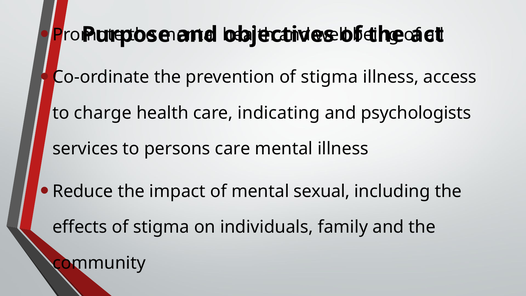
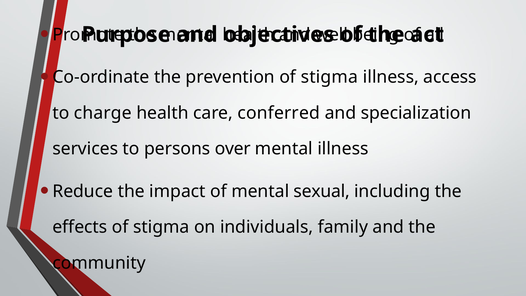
indicating: indicating -> conferred
psychologists: psychologists -> specialization
persons care: care -> over
